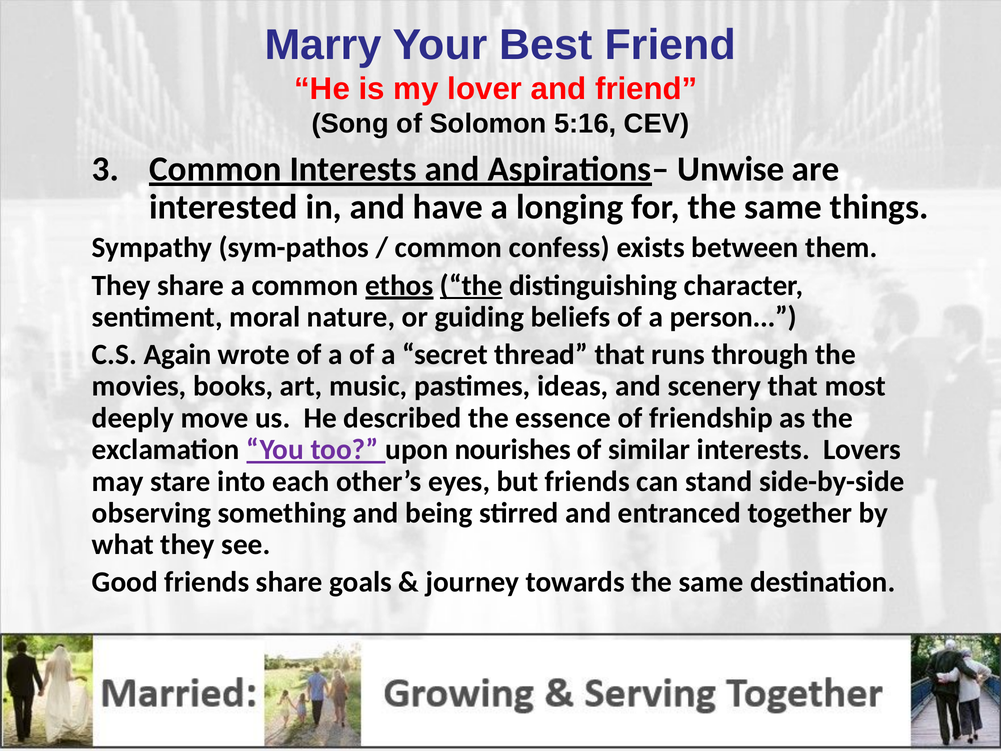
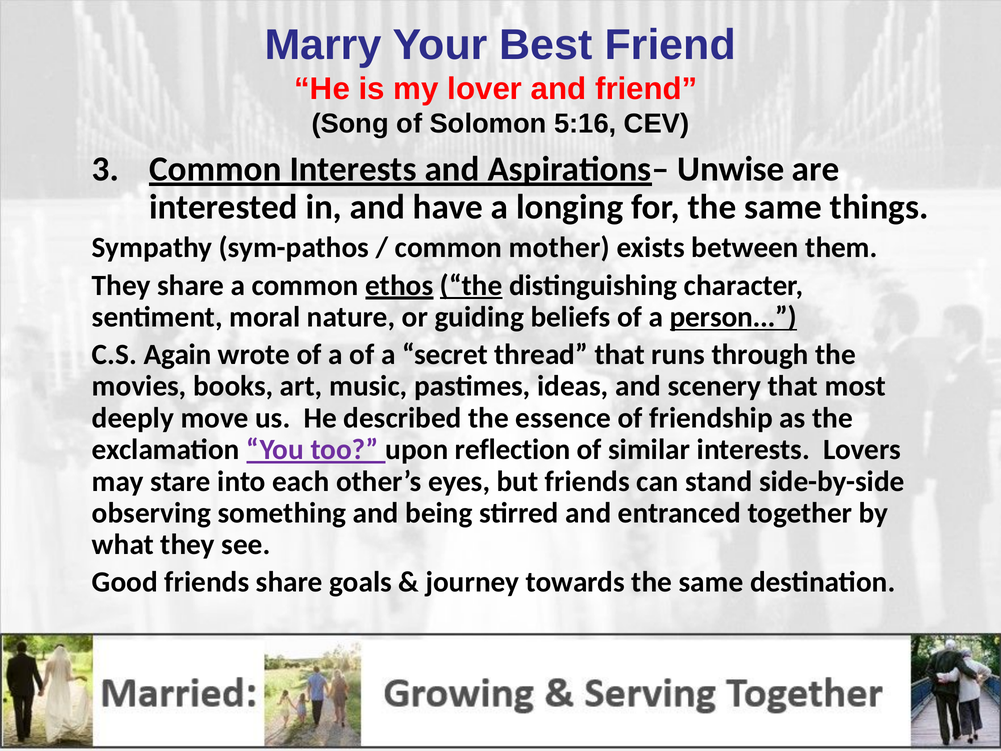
confess: confess -> mother
person underline: none -> present
nourishes: nourishes -> reflection
